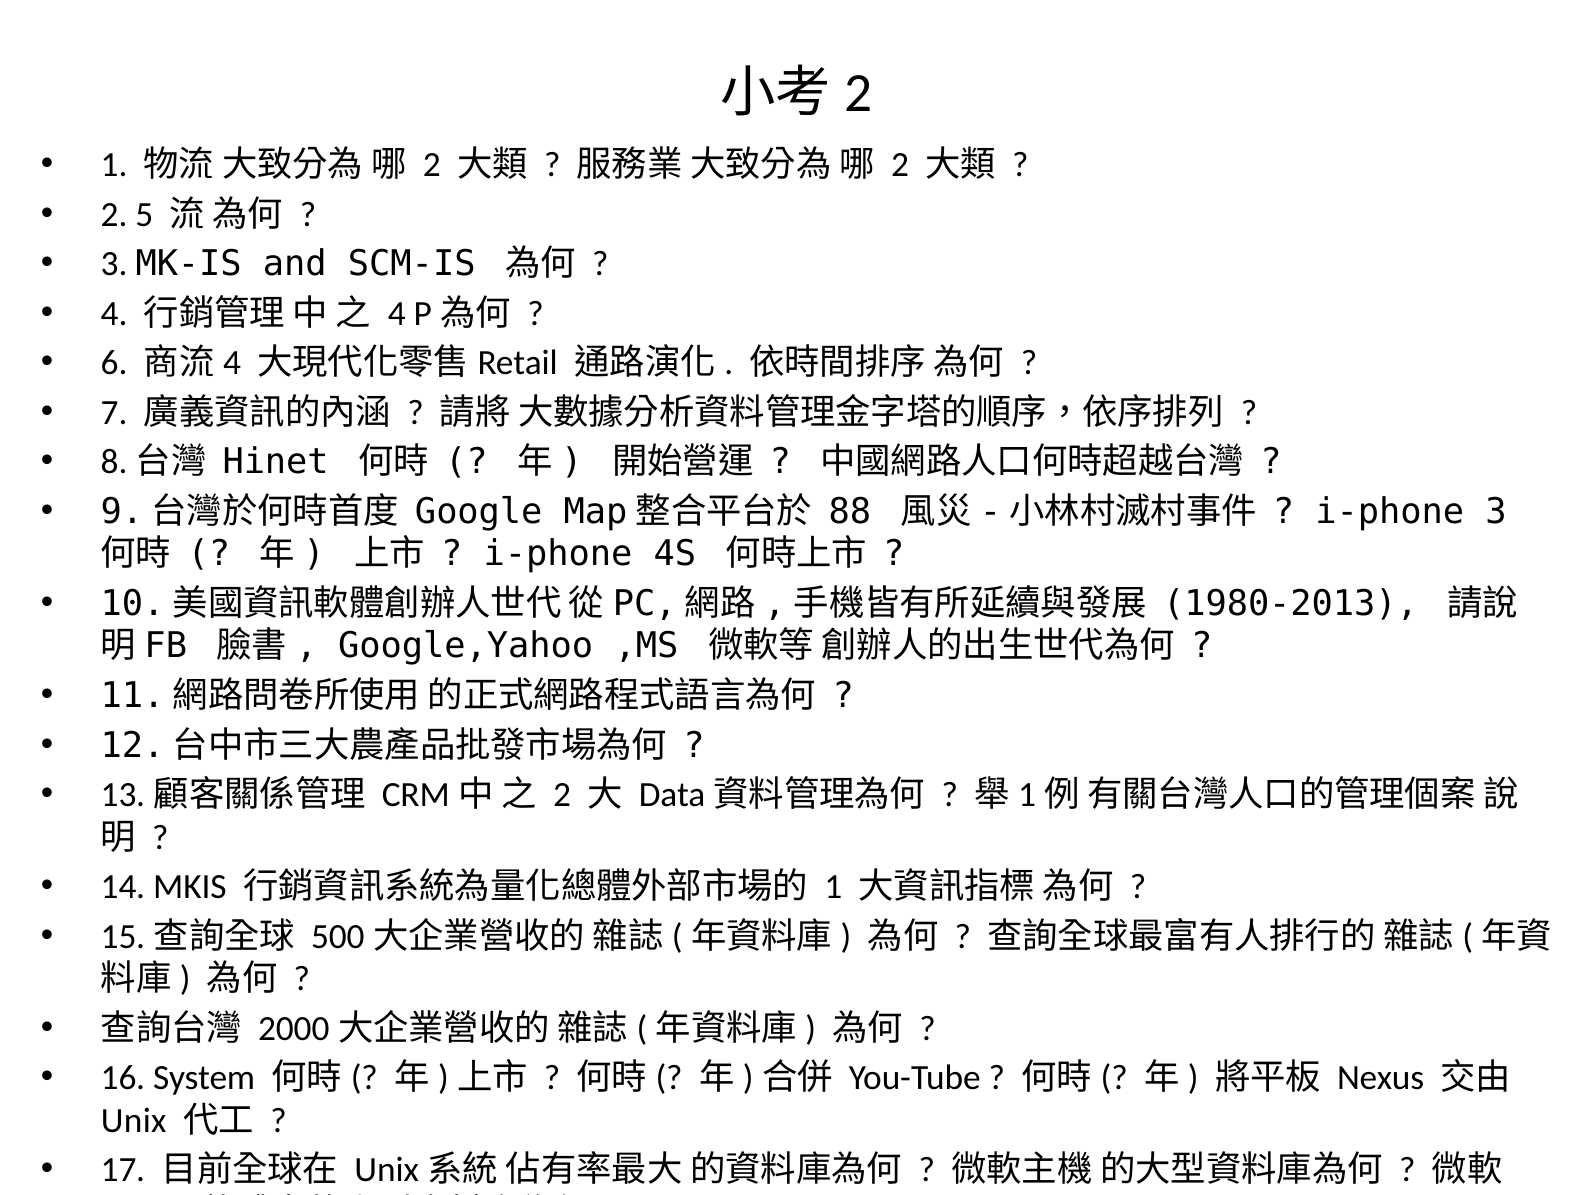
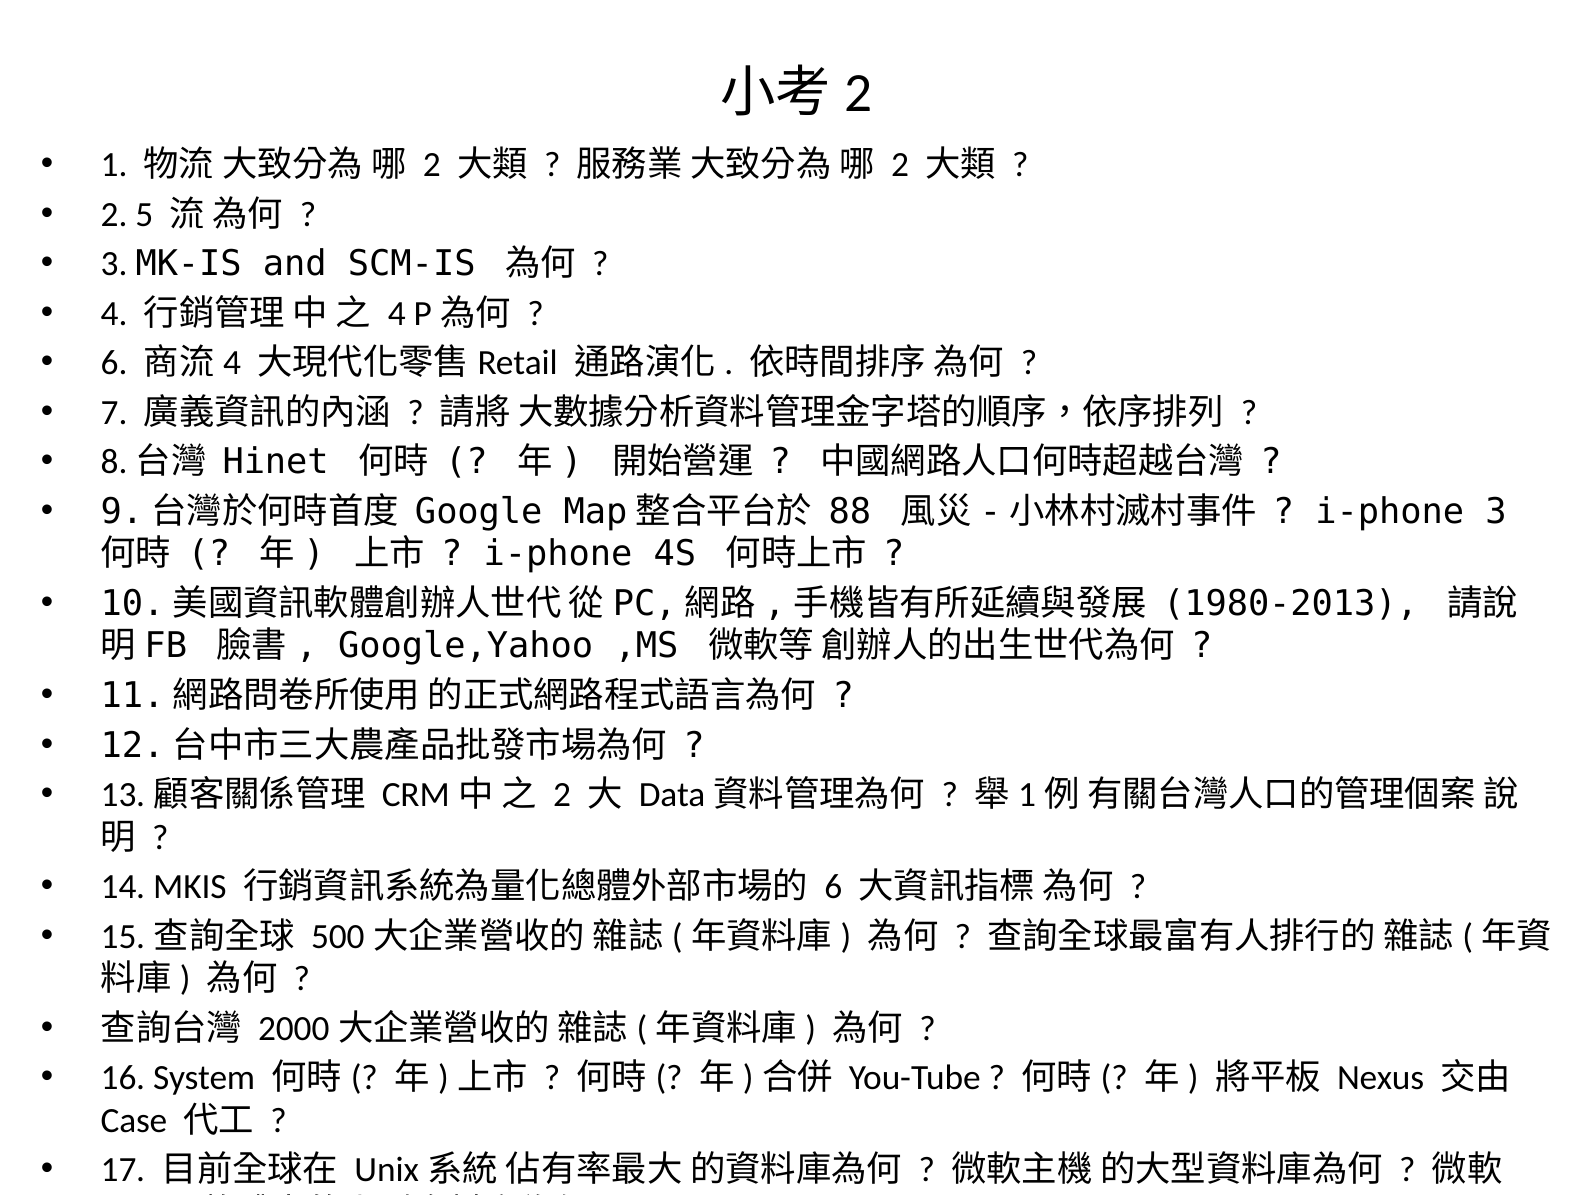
1 at (833, 887): 1 -> 6
Unix: Unix -> Case
